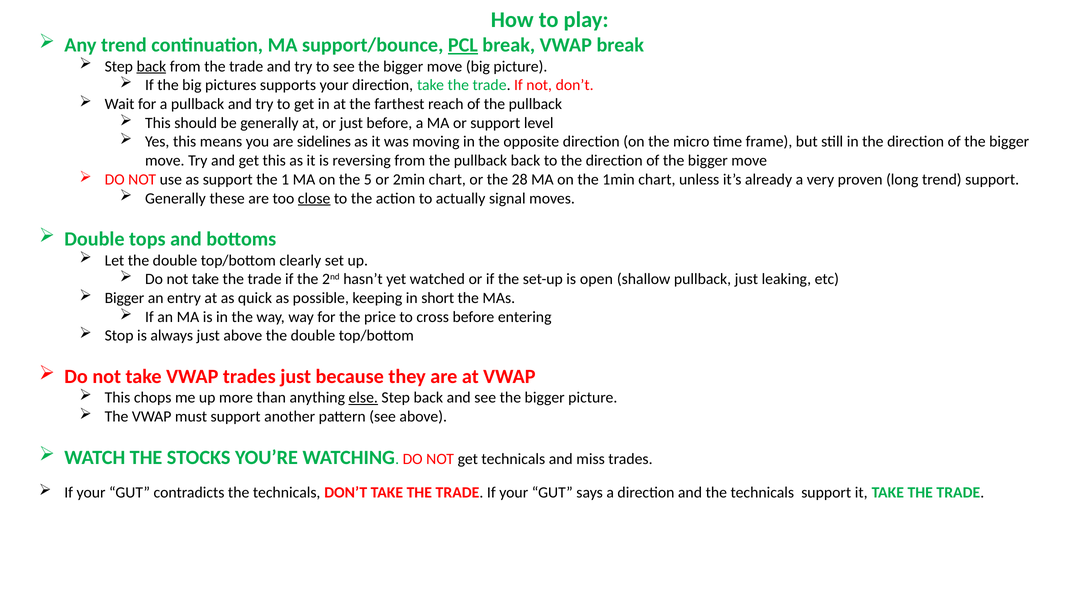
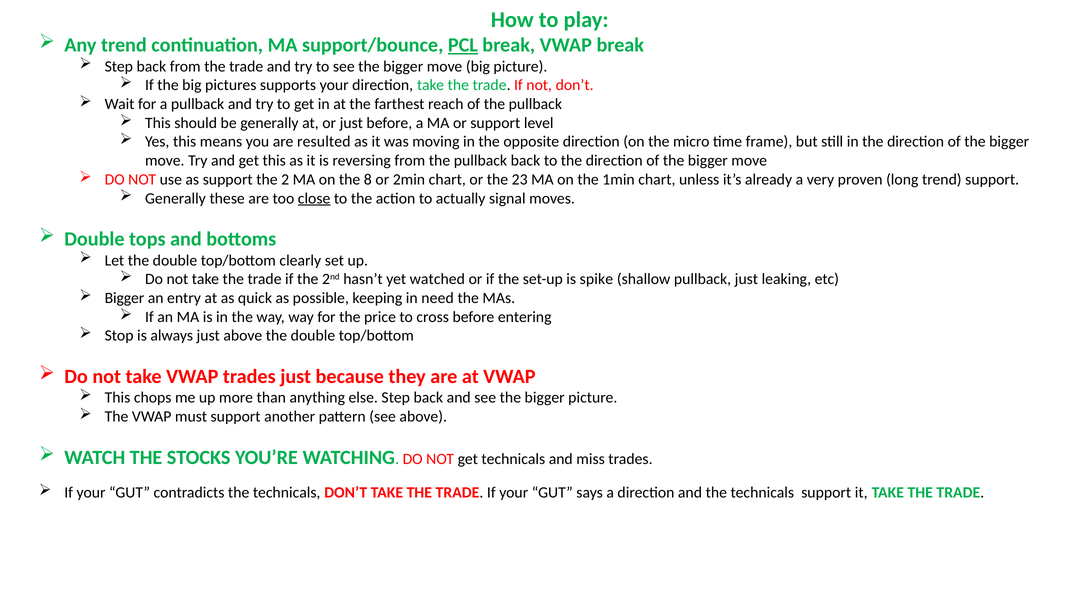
back at (151, 66) underline: present -> none
sidelines: sidelines -> resulted
1: 1 -> 2
5: 5 -> 8
28: 28 -> 23
open: open -> spike
short: short -> need
else underline: present -> none
